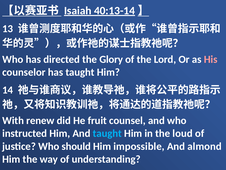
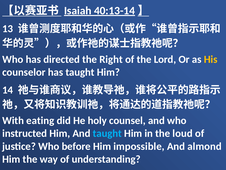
Glory: Glory -> Right
His colour: pink -> yellow
renew: renew -> eating
fruit: fruit -> holy
should: should -> before
